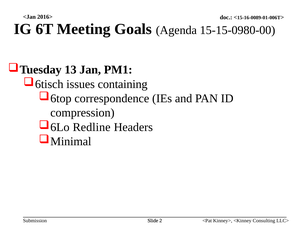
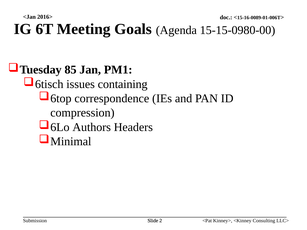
13: 13 -> 85
Redline: Redline -> Authors
